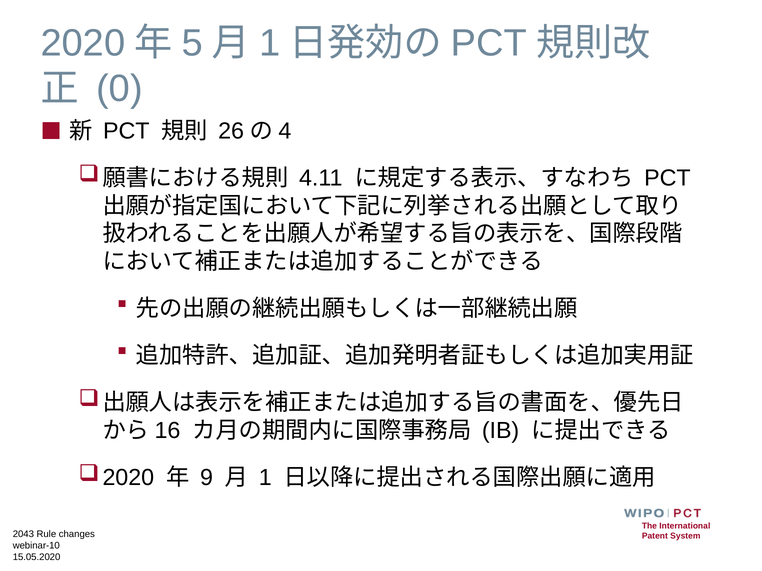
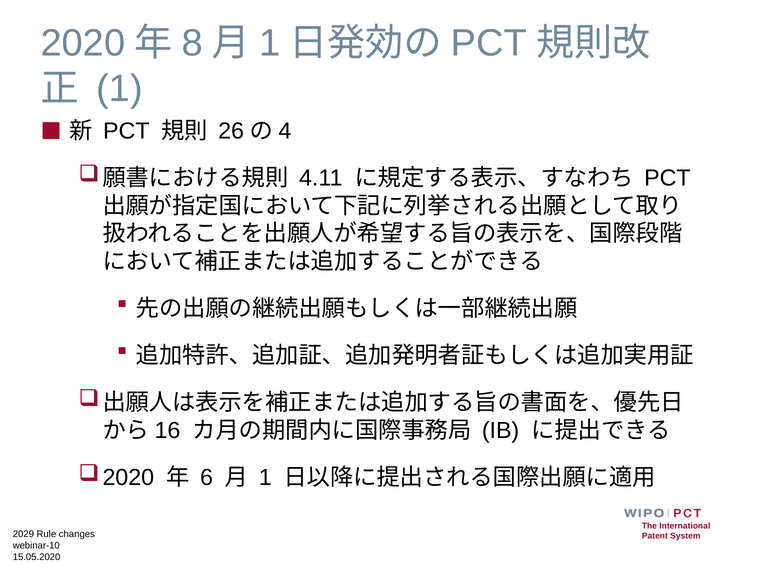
5: 5 -> 8
0 at (120, 89): 0 -> 1
9: 9 -> 6
2043: 2043 -> 2029
